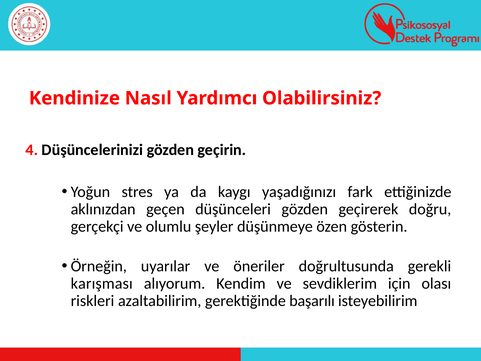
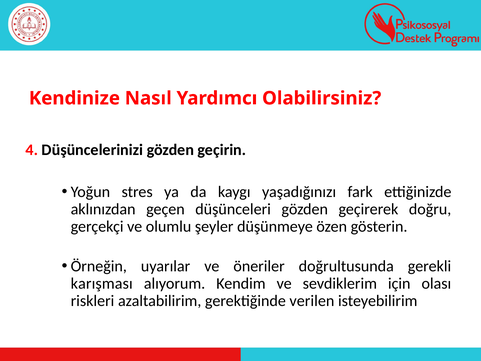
başarılı: başarılı -> verilen
